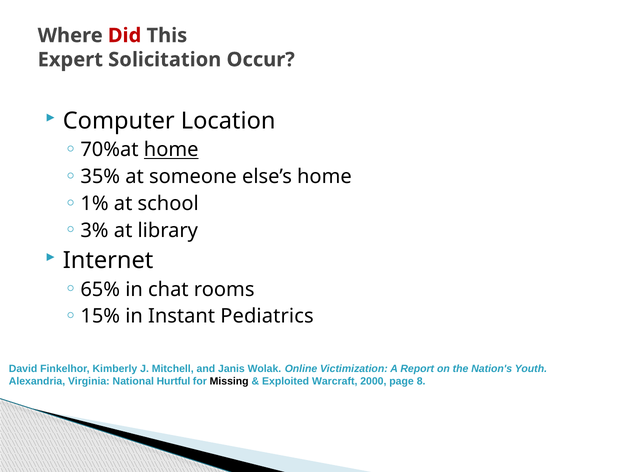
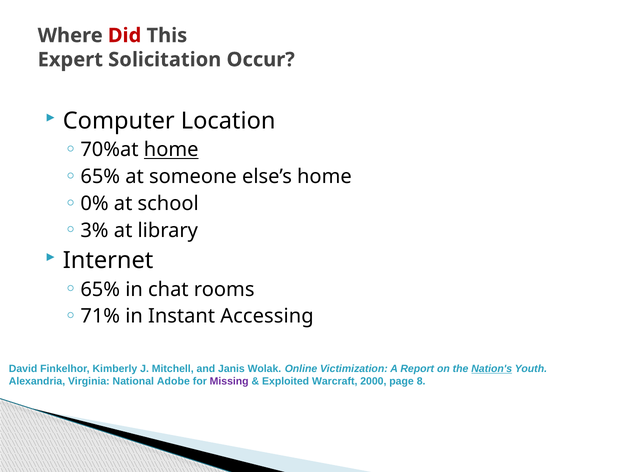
35% at (100, 177): 35% -> 65%
1%: 1% -> 0%
15%: 15% -> 71%
Pediatrics: Pediatrics -> Accessing
Nation's underline: none -> present
Hurtful: Hurtful -> Adobe
Missing colour: black -> purple
